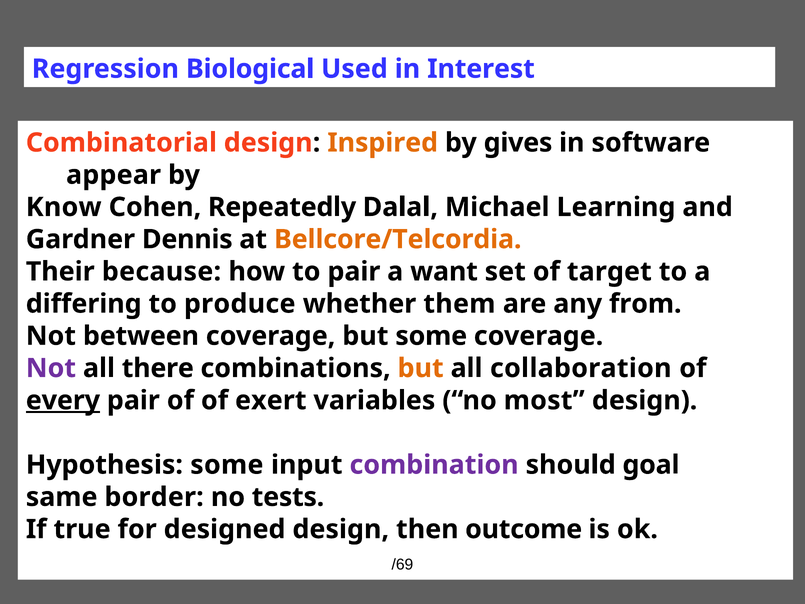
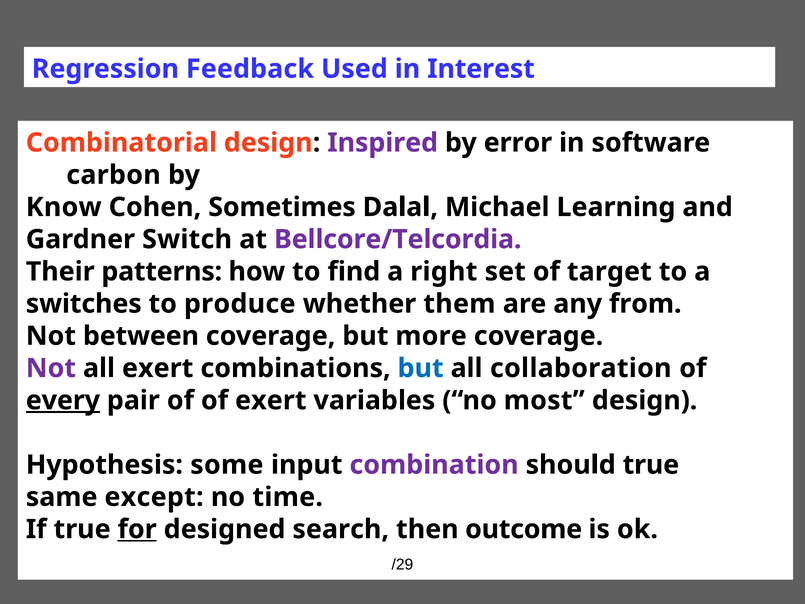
Biological: Biological -> Feedback
Inspired colour: orange -> purple
gives: gives -> error
appear: appear -> carbon
Repeatedly: Repeatedly -> Sometimes
Dennis: Dennis -> Switch
Bellcore/Telcordia colour: orange -> purple
because: because -> patterns
to pair: pair -> find
want: want -> right
differing: differing -> switches
but some: some -> more
all there: there -> exert
but at (421, 368) colour: orange -> blue
should goal: goal -> true
border: border -> except
tests: tests -> time
for underline: none -> present
designed design: design -> search
/69: /69 -> /29
